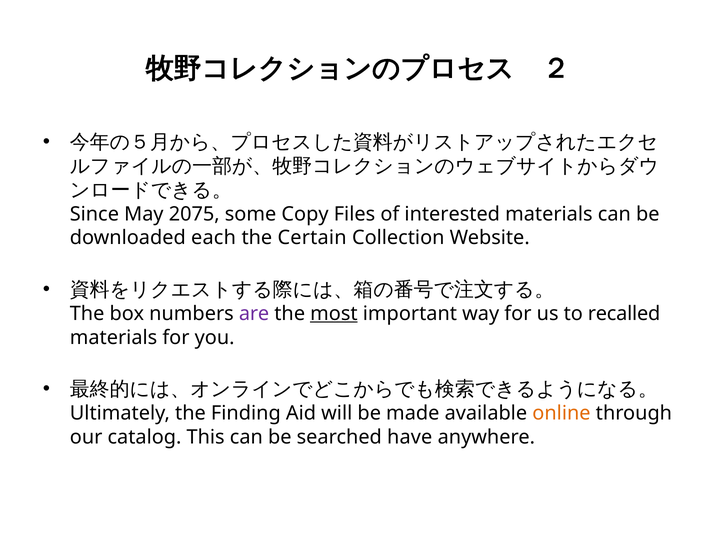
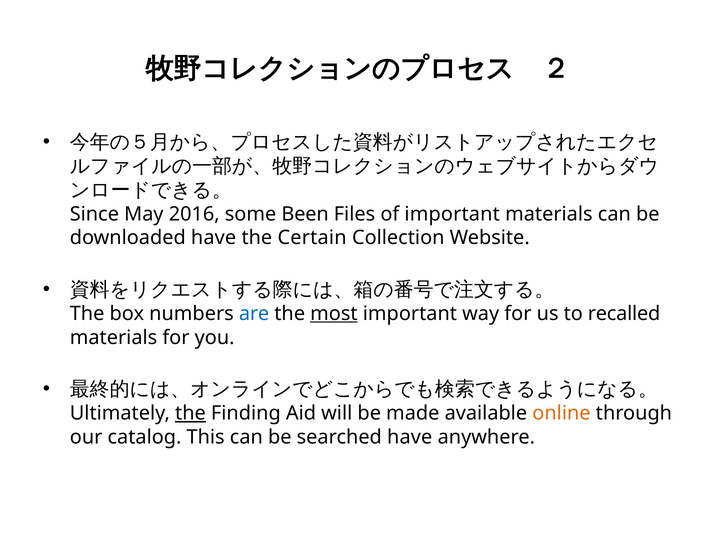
2075: 2075 -> 2016
Copy: Copy -> Been
of interested: interested -> important
downloaded each: each -> have
are colour: purple -> blue
the at (190, 413) underline: none -> present
